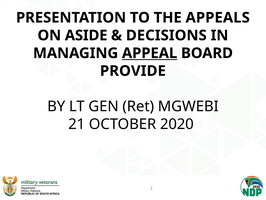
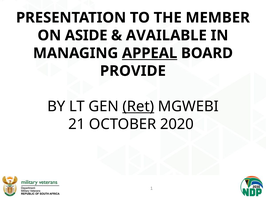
APPEALS: APPEALS -> MEMBER
DECISIONS: DECISIONS -> AVAILABLE
Ret underline: none -> present
